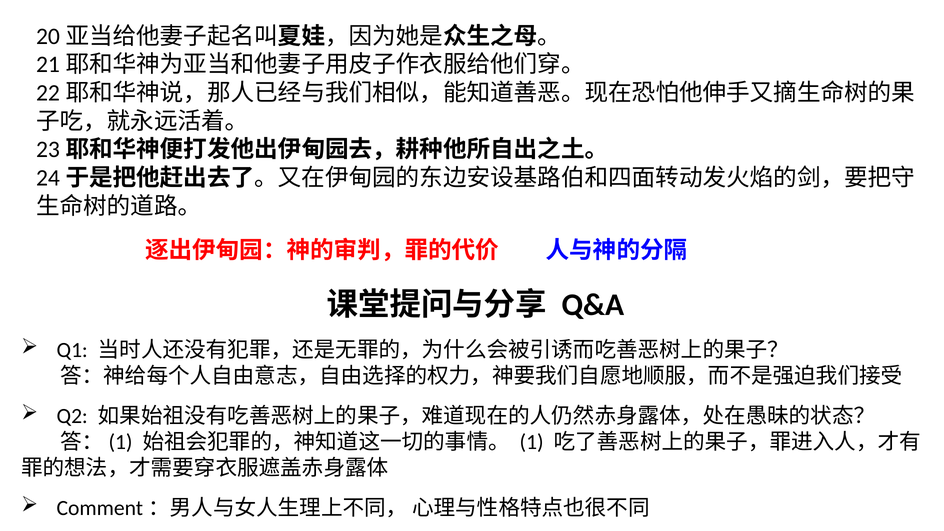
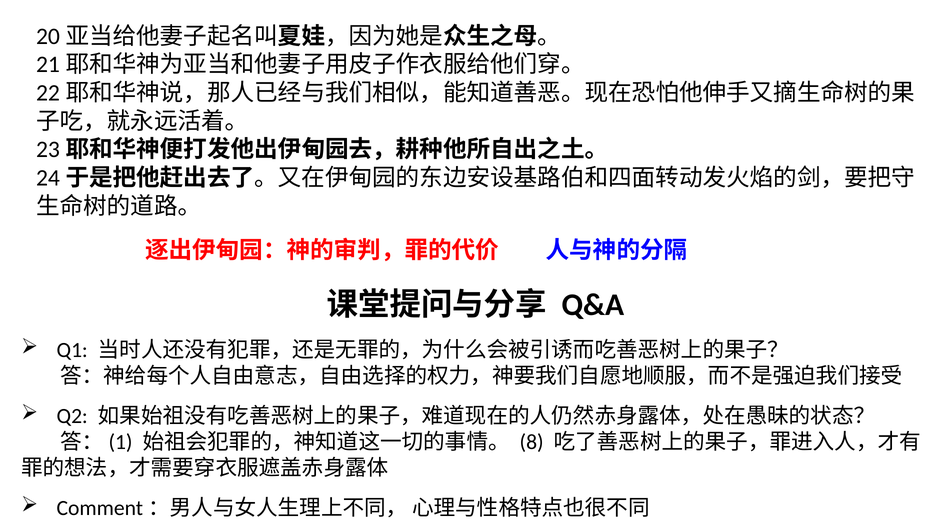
1: 1 -> 8
